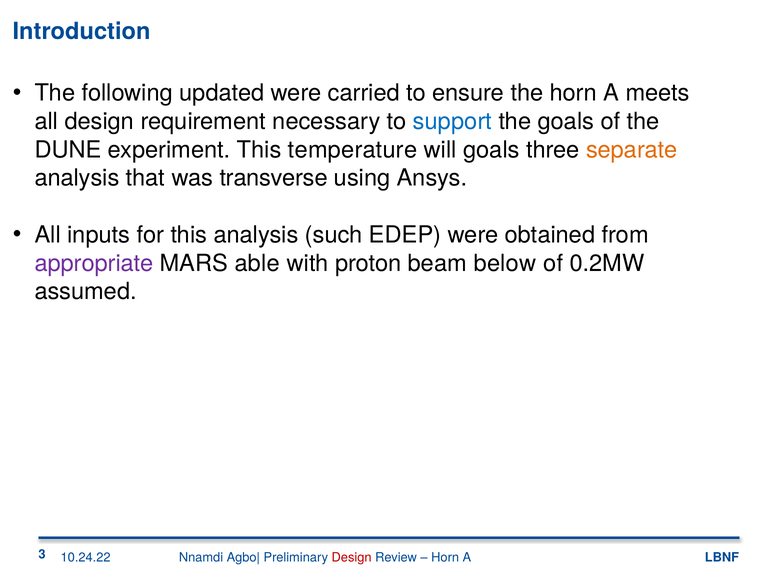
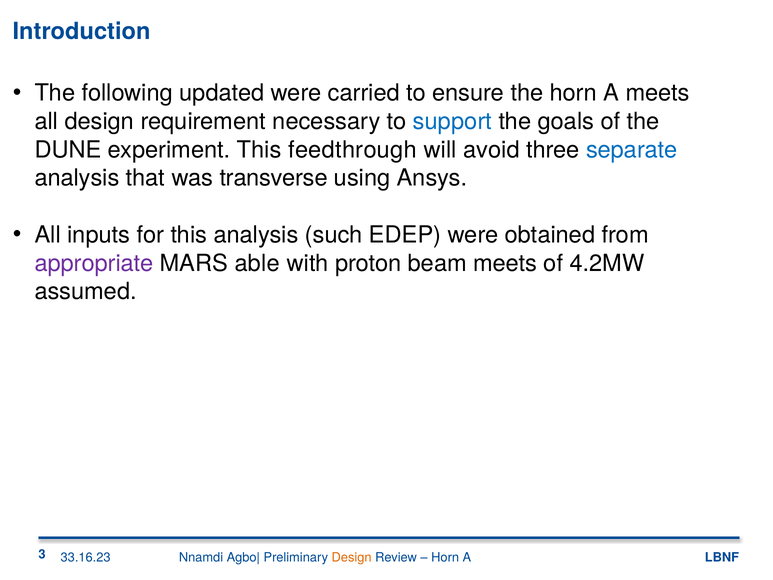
temperature: temperature -> feedthrough
will goals: goals -> avoid
separate colour: orange -> blue
beam below: below -> meets
0.2MW: 0.2MW -> 4.2MW
10.24.22: 10.24.22 -> 33.16.23
Design at (352, 557) colour: red -> orange
